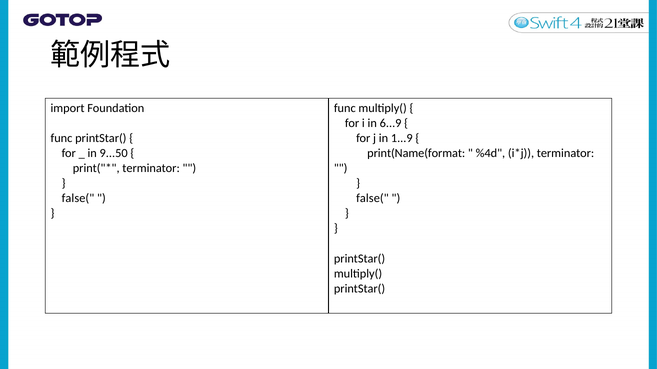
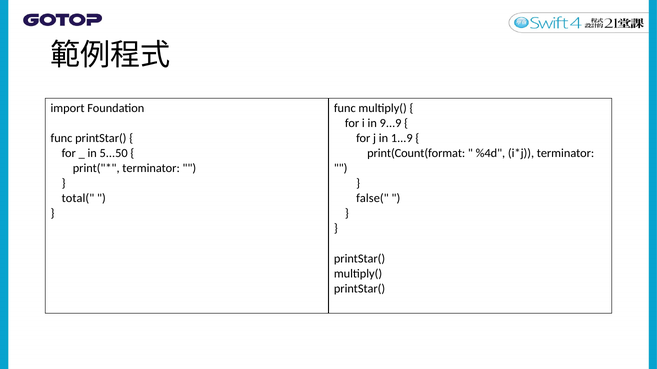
6...9: 6...9 -> 9...9
9...50: 9...50 -> 5...50
print(Name(format: print(Name(format -> print(Count(format
false( at (78, 199): false( -> total(
